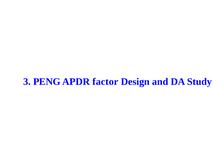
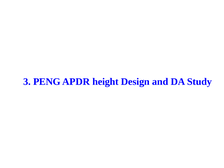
factor: factor -> height
